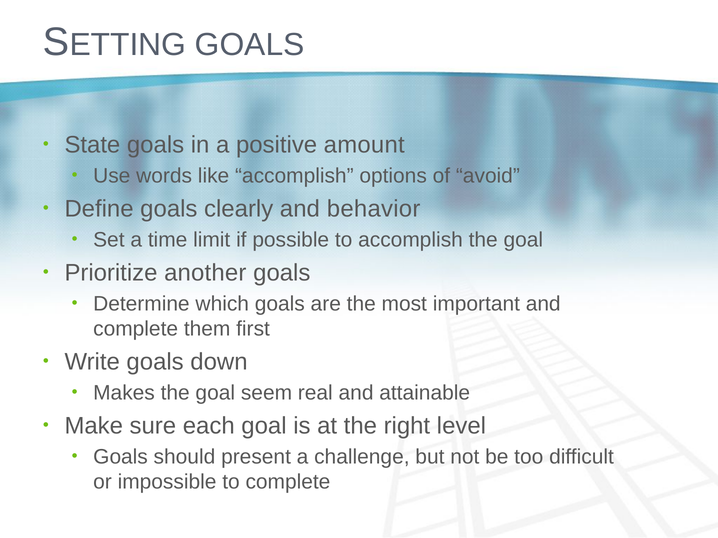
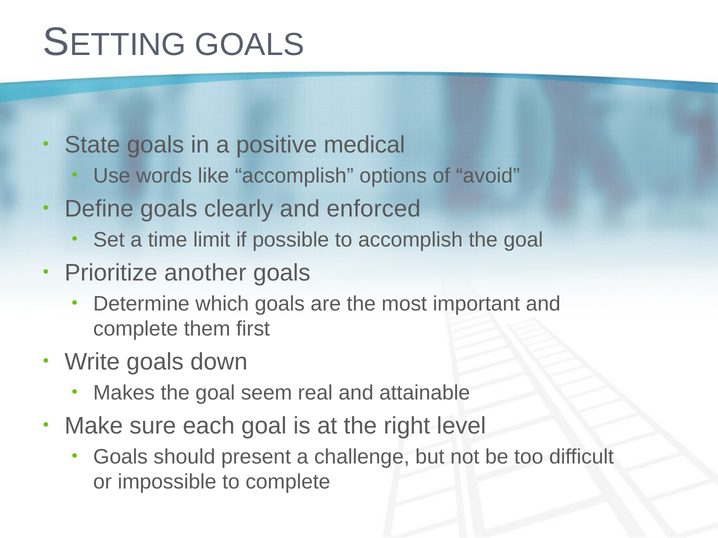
amount: amount -> medical
behavior: behavior -> enforced
